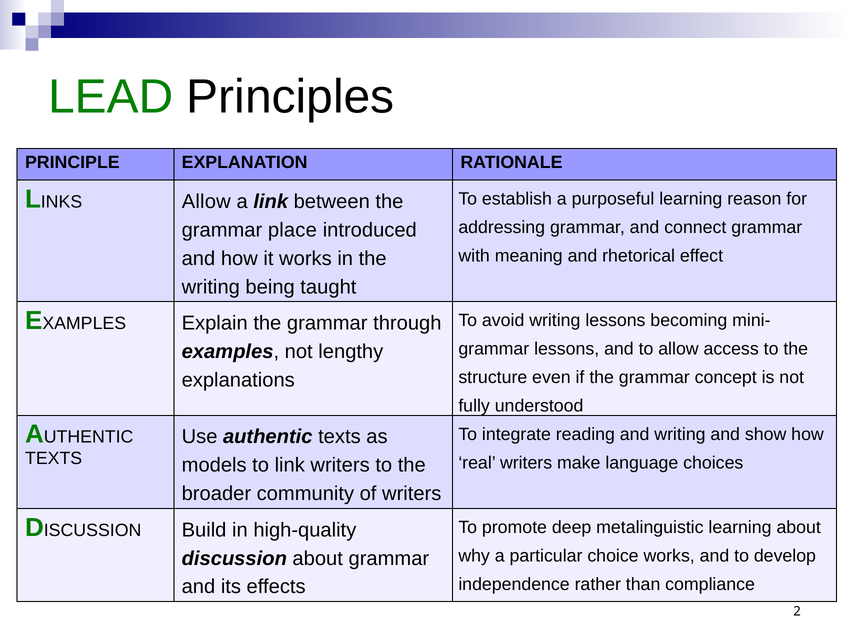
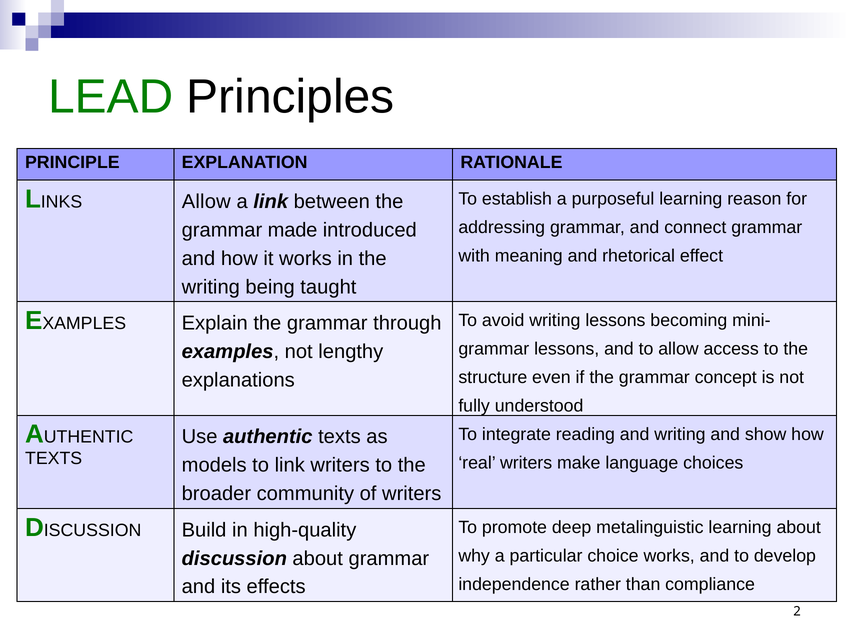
place: place -> made
